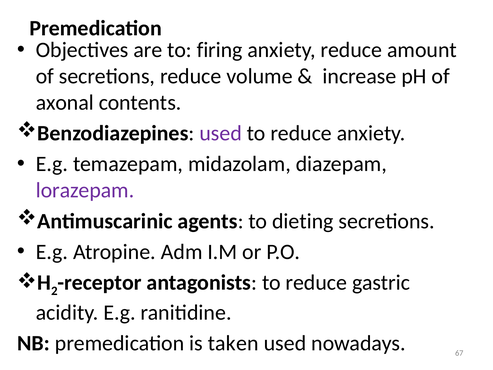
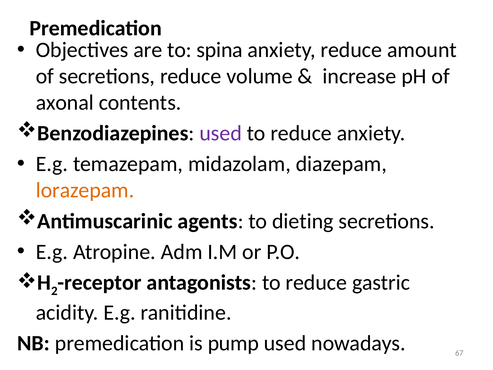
firing: firing -> spina
lorazepam colour: purple -> orange
taken: taken -> pump
